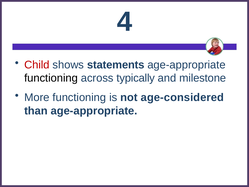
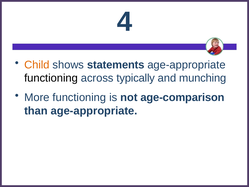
Child colour: red -> orange
milestone: milestone -> munching
age-considered: age-considered -> age-comparison
